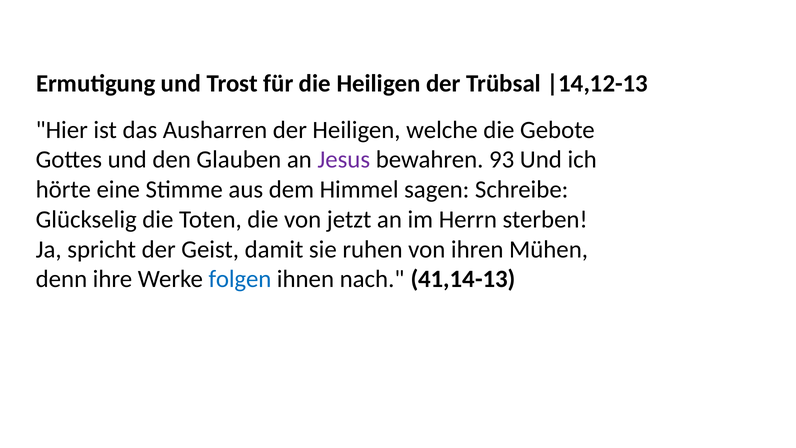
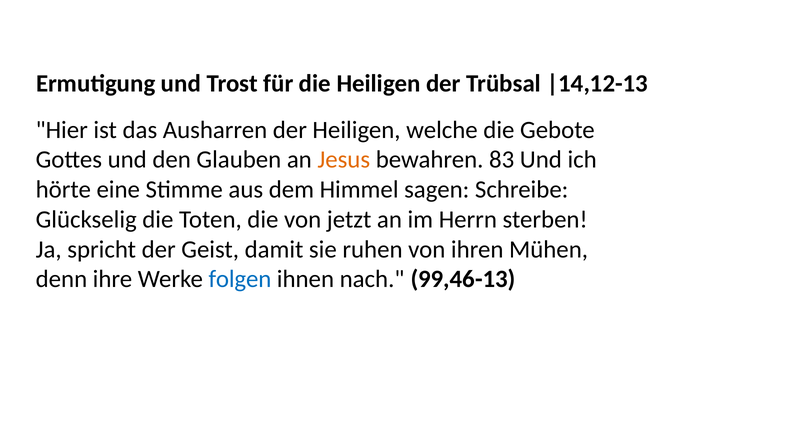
Jesus colour: purple -> orange
93: 93 -> 83
41,14-13: 41,14-13 -> 99,46-13
